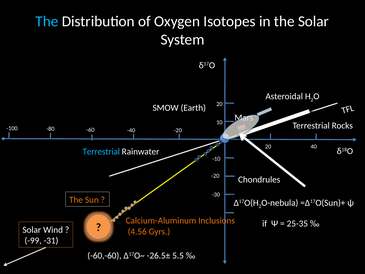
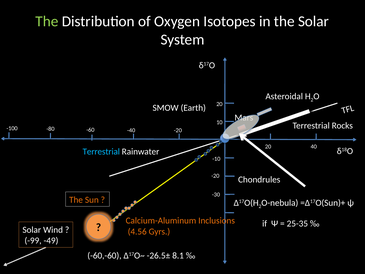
The at (47, 21) colour: light blue -> light green
-31: -31 -> -49
5.5: 5.5 -> 8.1
